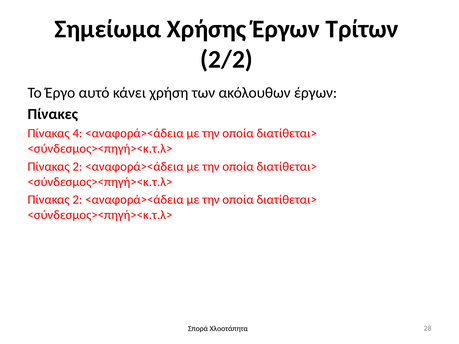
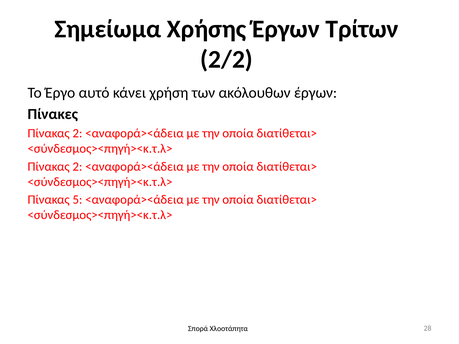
4 at (77, 134): 4 -> 2
2 at (77, 200): 2 -> 5
